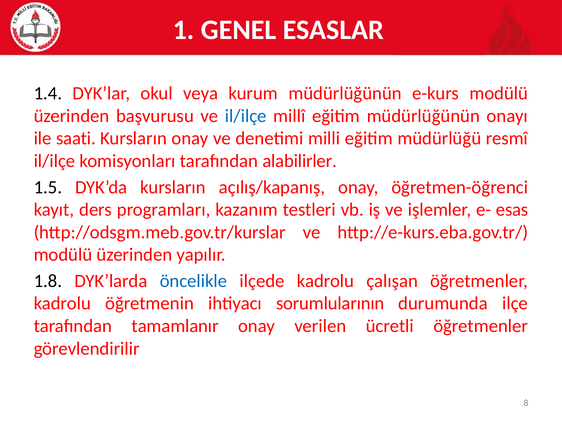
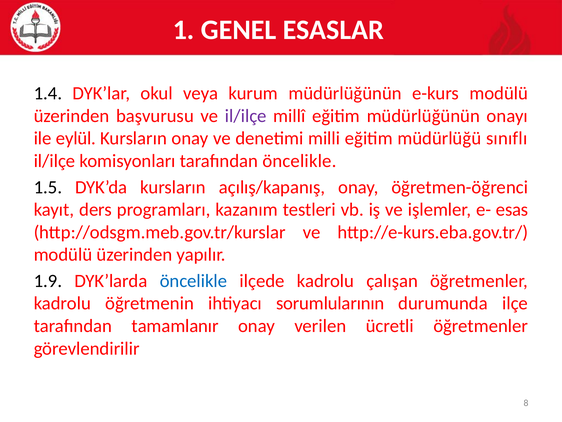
il/ilçe at (246, 116) colour: blue -> purple
saati: saati -> eylül
resmî: resmî -> sınıflı
tarafından alabilirler: alabilirler -> öncelikle
1.8: 1.8 -> 1.9
